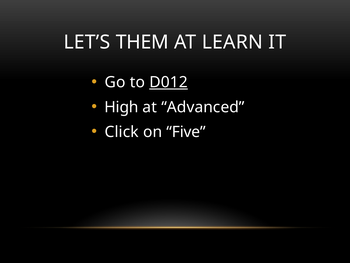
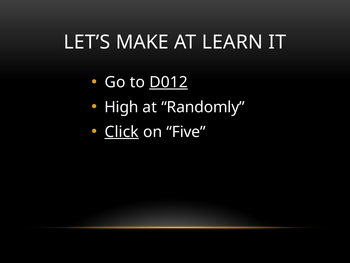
THEM: THEM -> MAKE
Advanced: Advanced -> Randomly
Click underline: none -> present
